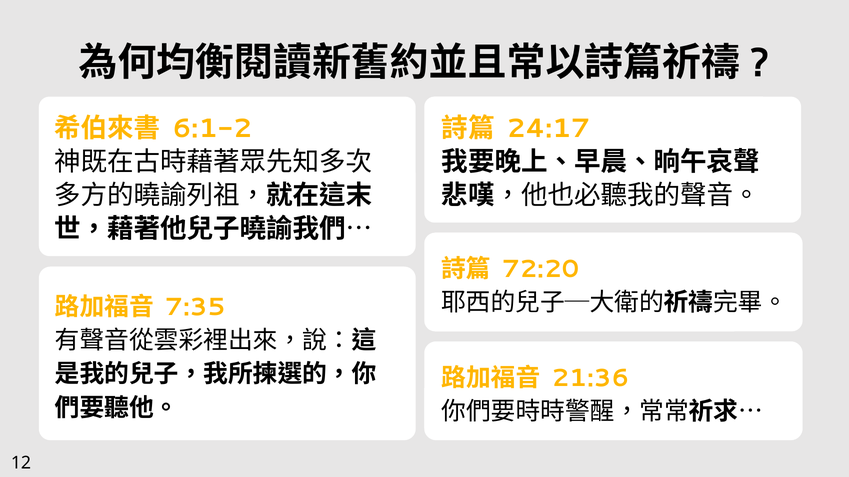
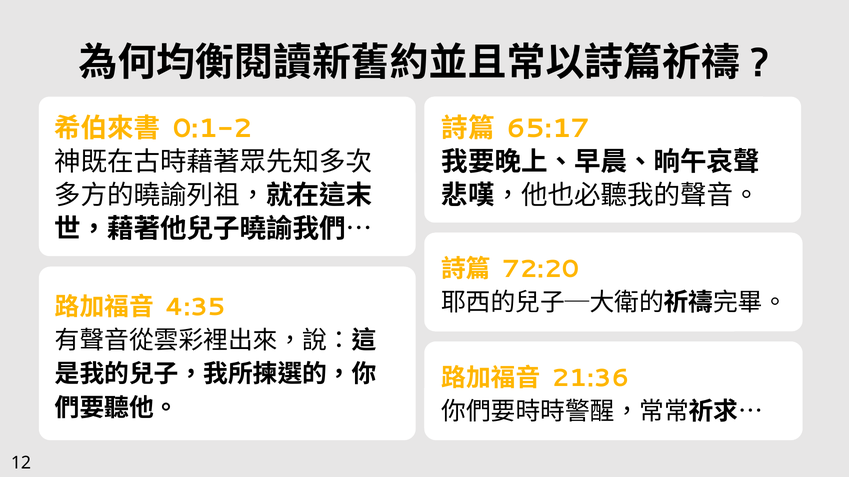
6:1-2: 6:1-2 -> 0:1-2
24:17: 24:17 -> 65:17
7:35: 7:35 -> 4:35
